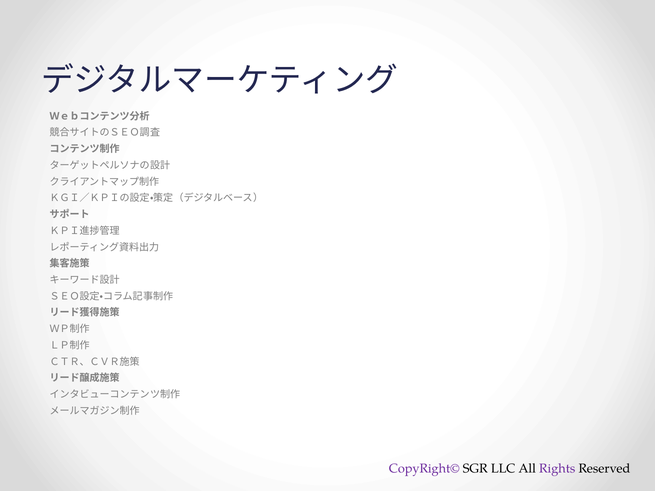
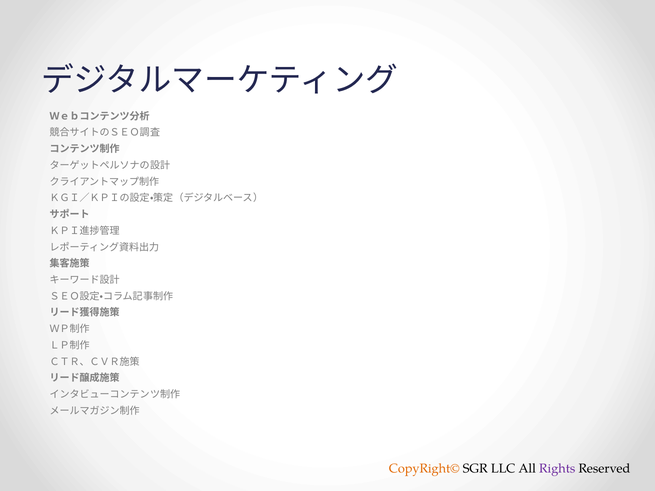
CopyRight© colour: purple -> orange
